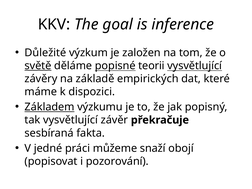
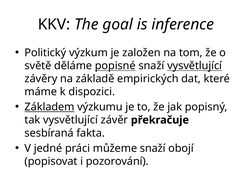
Důležité: Důležité -> Politický
světě underline: present -> none
popisné teorii: teorii -> snaží
